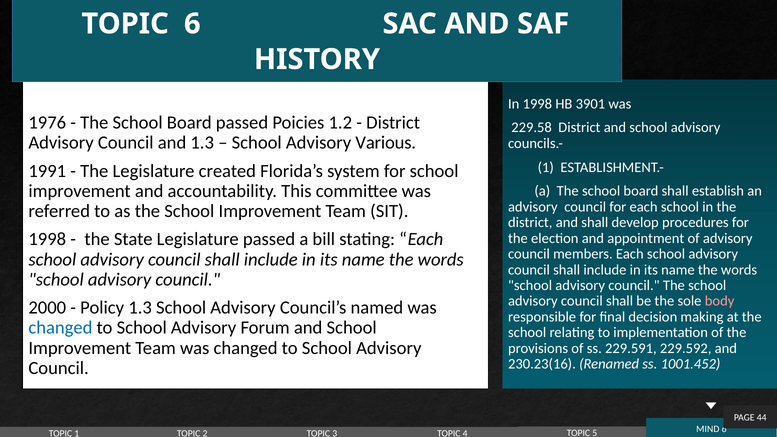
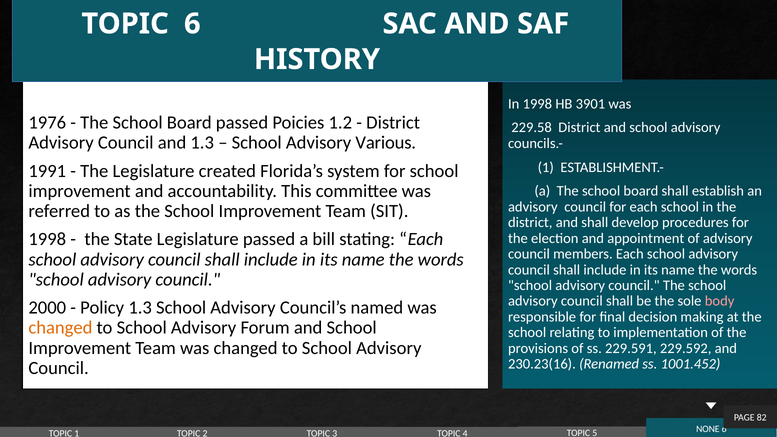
changed at (60, 328) colour: blue -> orange
44: 44 -> 82
MIND: MIND -> NONE
